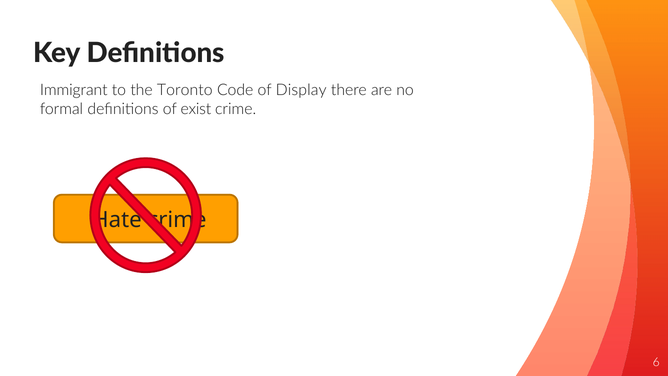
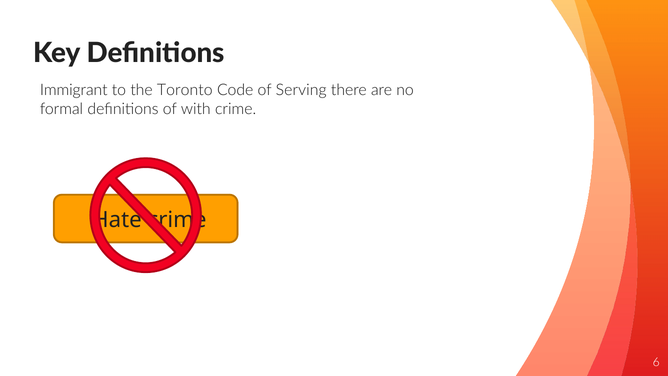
Display: Display -> Serving
exist: exist -> with
